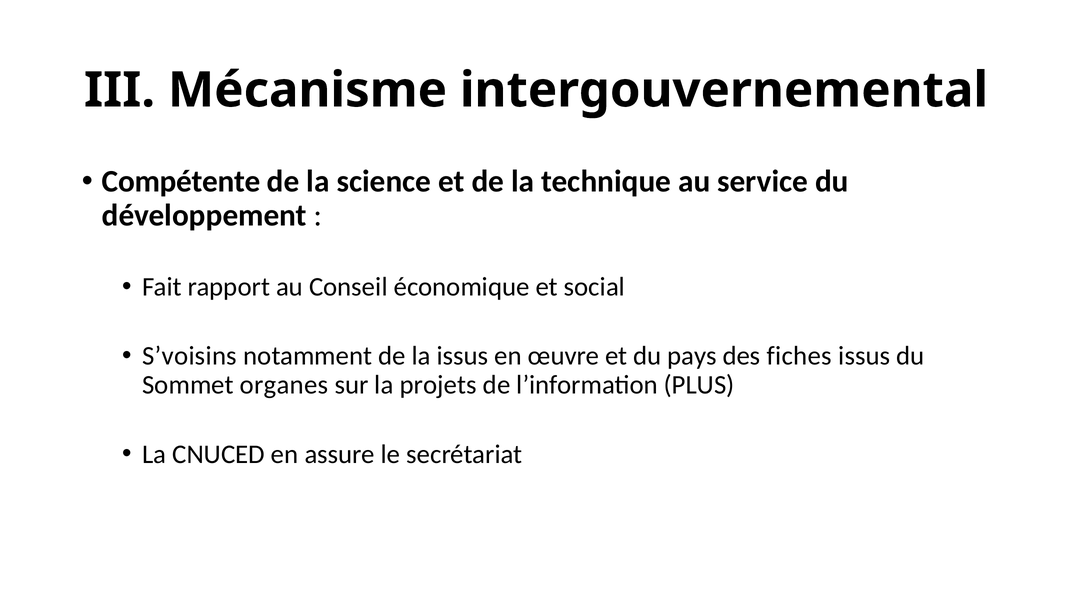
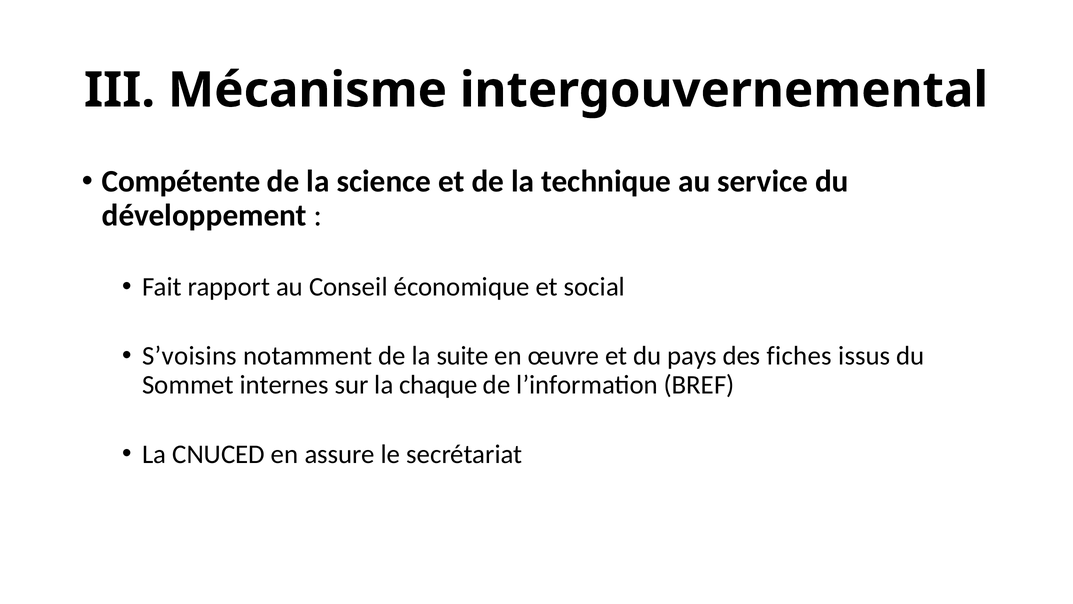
la issus: issus -> suite
organes: organes -> internes
projets: projets -> chaque
PLUS: PLUS -> BREF
